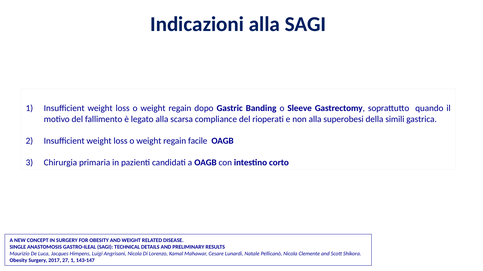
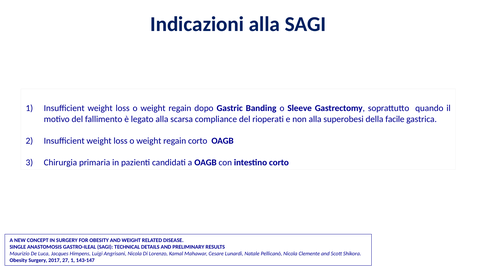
simili: simili -> facile
regain facile: facile -> corto
